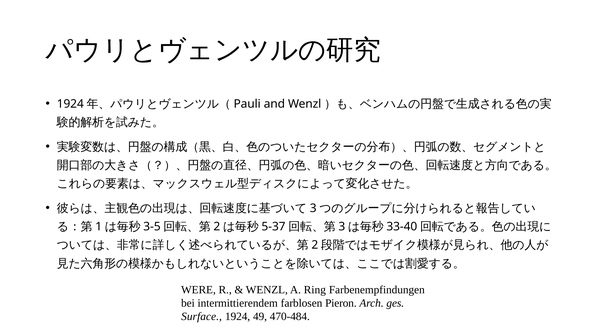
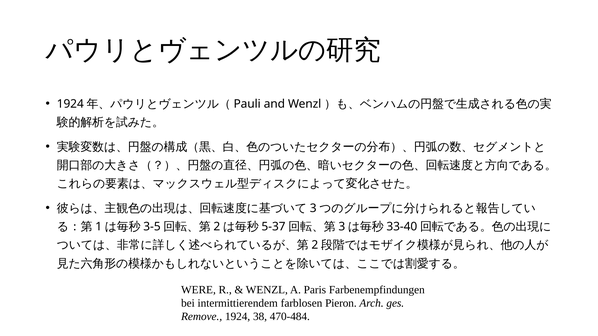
Ring: Ring -> Paris
Surface: Surface -> Remove
49: 49 -> 38
